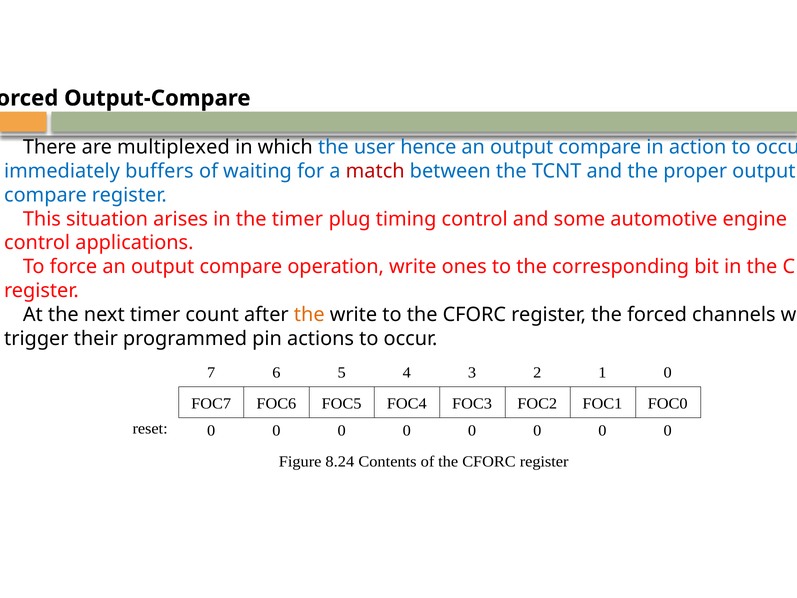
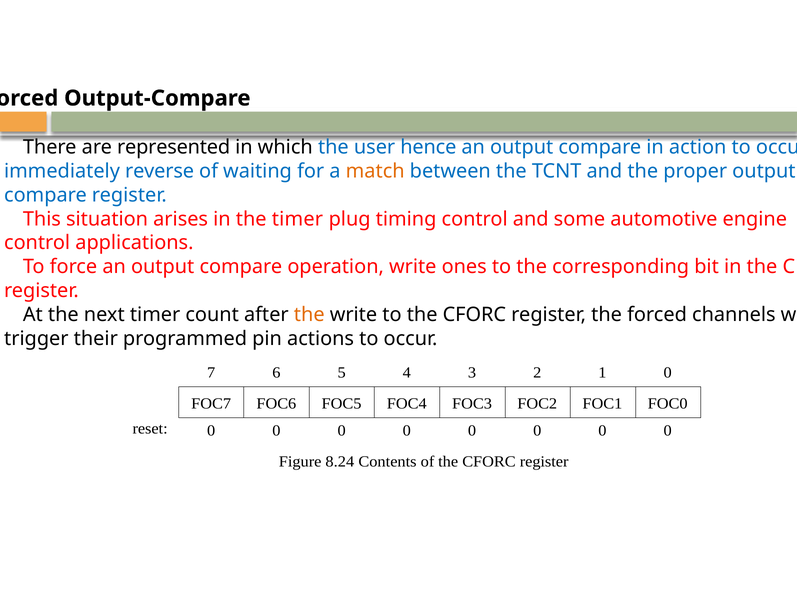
multiplexed: multiplexed -> represented
buffers: buffers -> reverse
match colour: red -> orange
